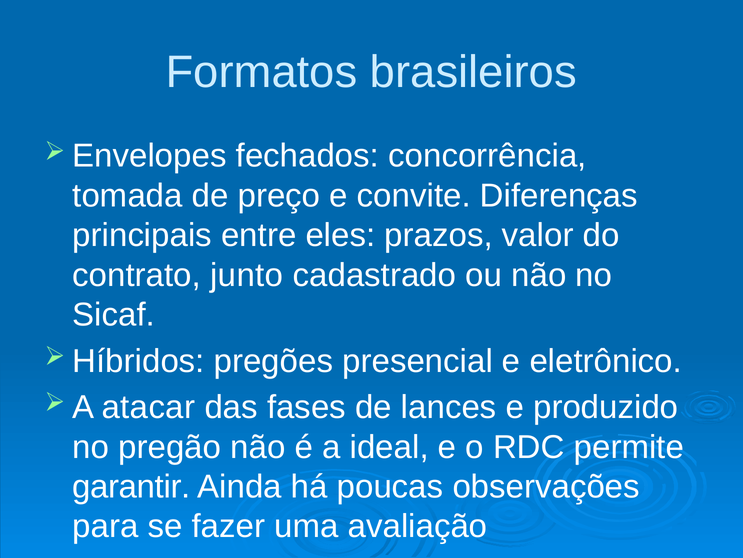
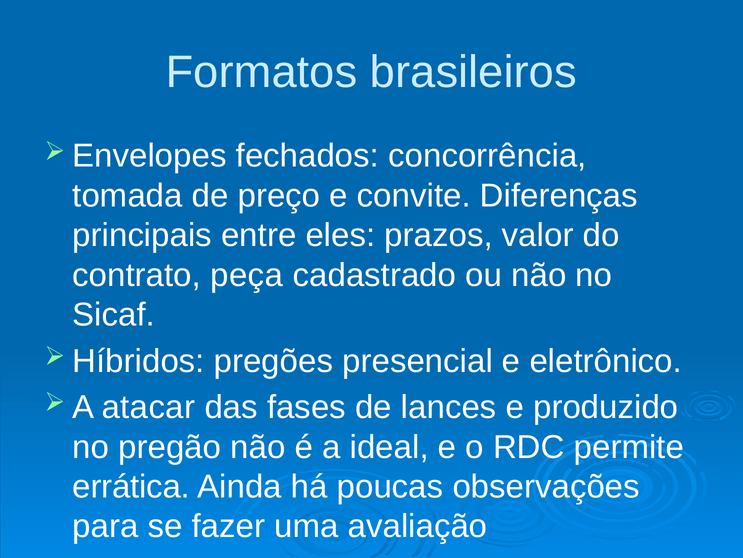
junto: junto -> peça
garantir: garantir -> errática
